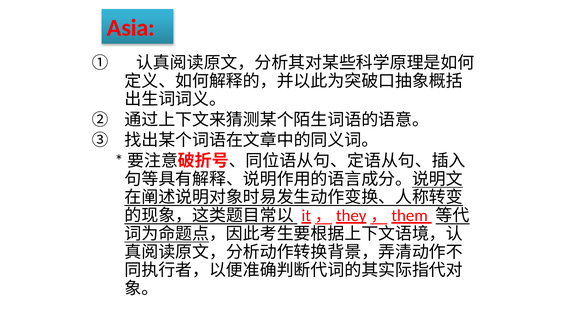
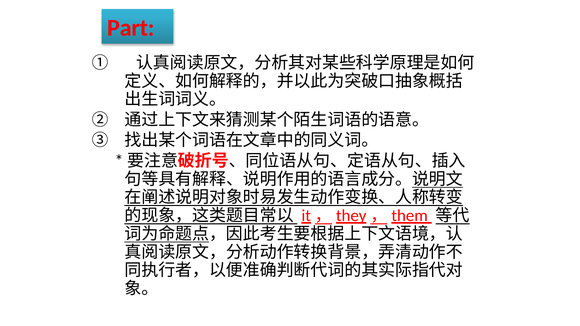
Asia: Asia -> Part
